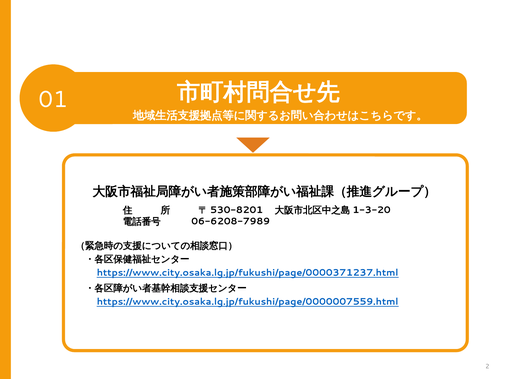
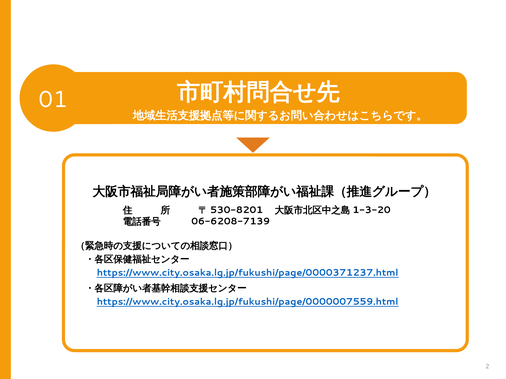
06-6208-7989: 06-6208-7989 -> 06-6208-7139
